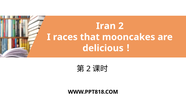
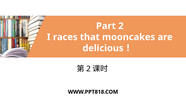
Iran: Iran -> Part
